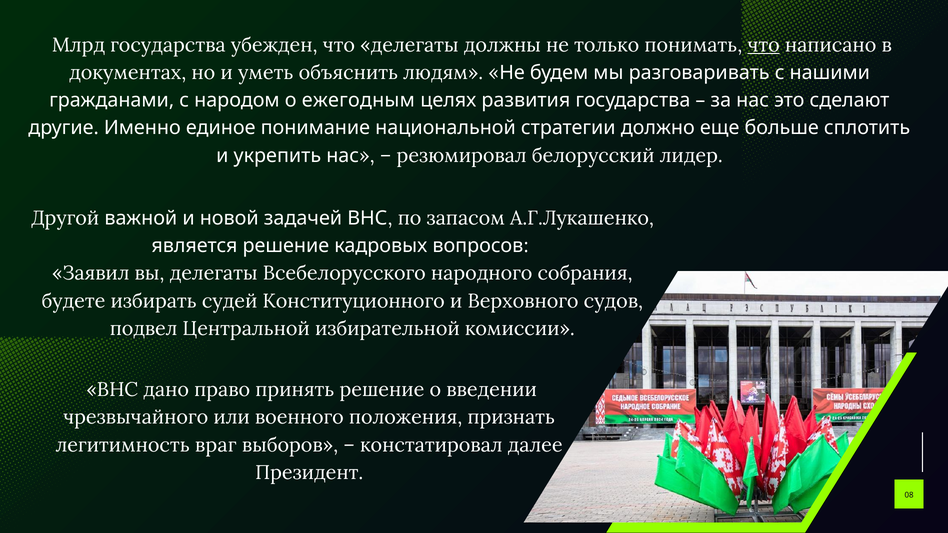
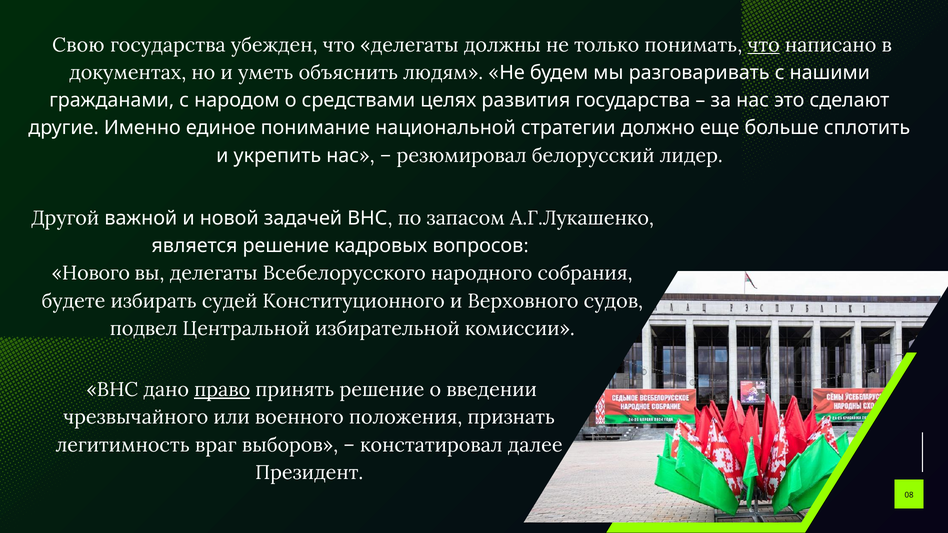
Млрд: Млрд -> Свою
ежегодным: ежегодным -> средствами
Заявил: Заявил -> Нового
право underline: none -> present
